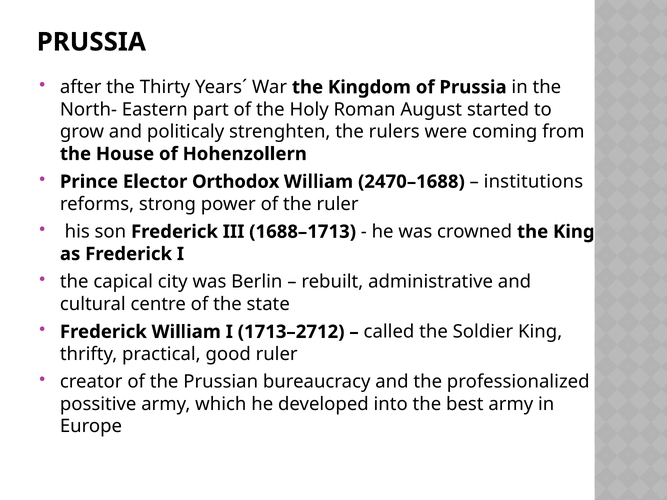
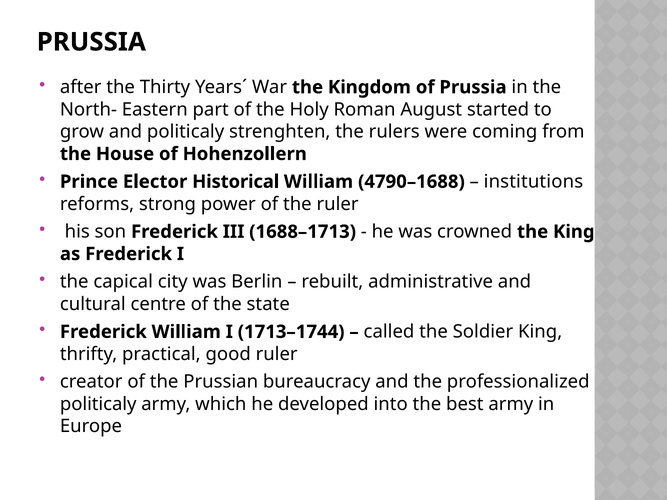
Orthodox: Orthodox -> Historical
2470–1688: 2470–1688 -> 4790–1688
1713–2712: 1713–2712 -> 1713–1744
possitive at (98, 404): possitive -> politicaly
